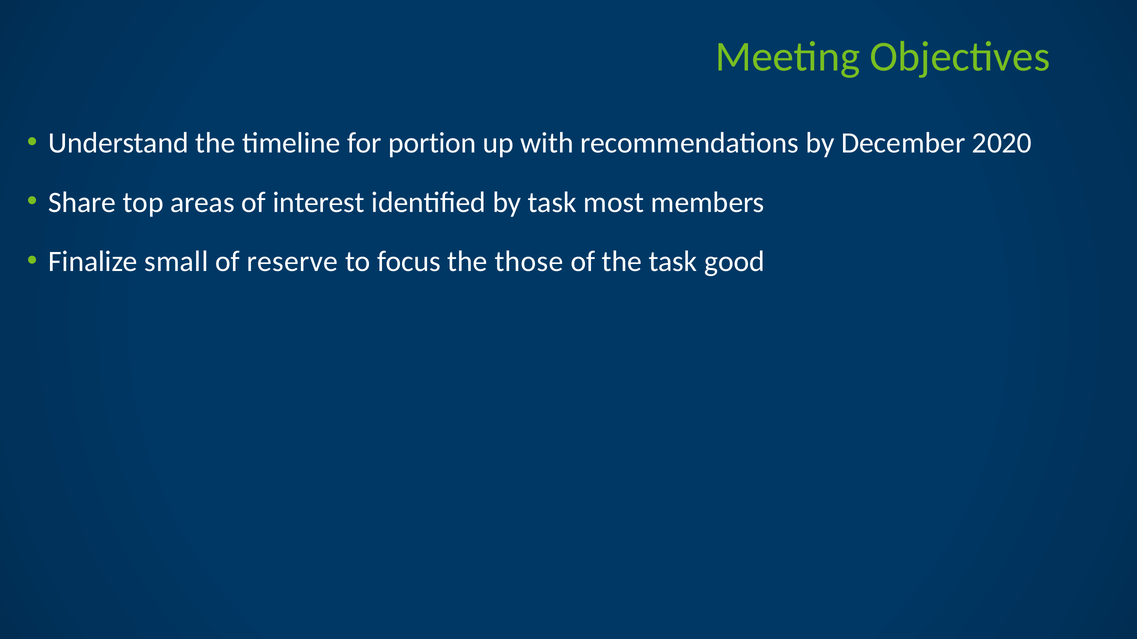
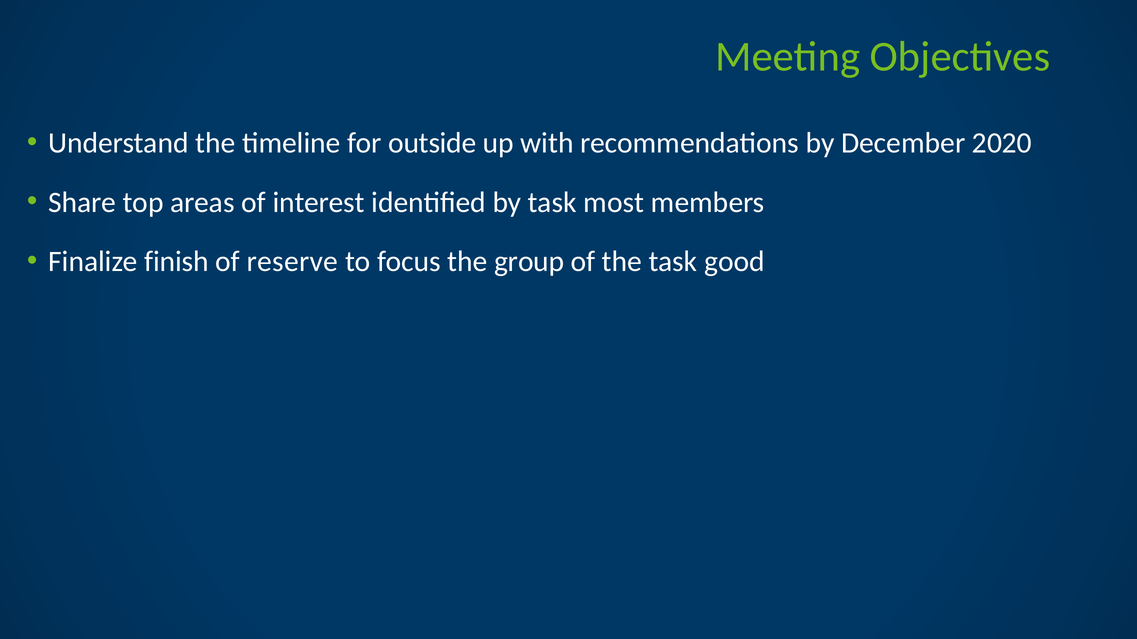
portion: portion -> outside
small: small -> finish
those: those -> group
